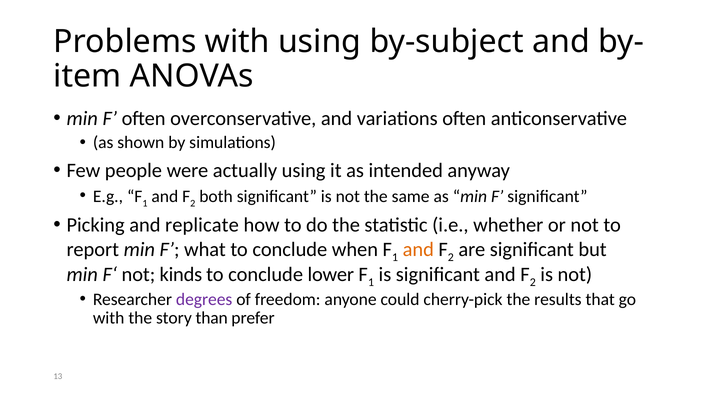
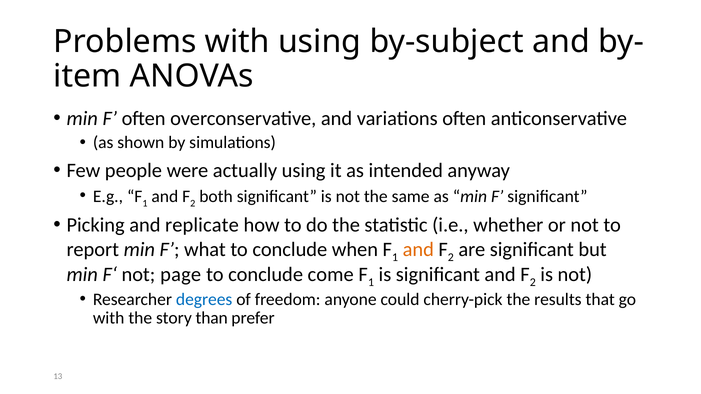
kinds: kinds -> page
lower: lower -> come
degrees colour: purple -> blue
